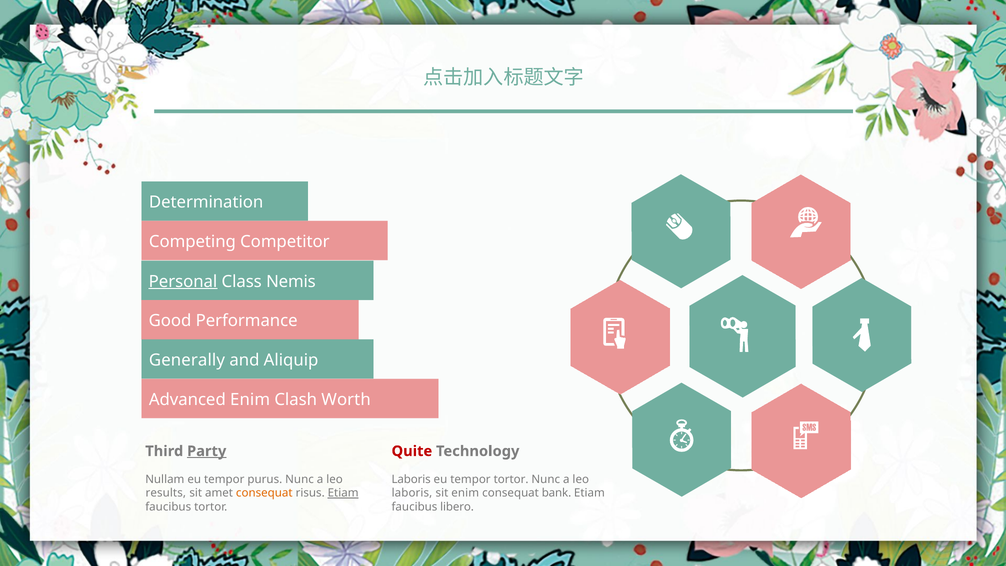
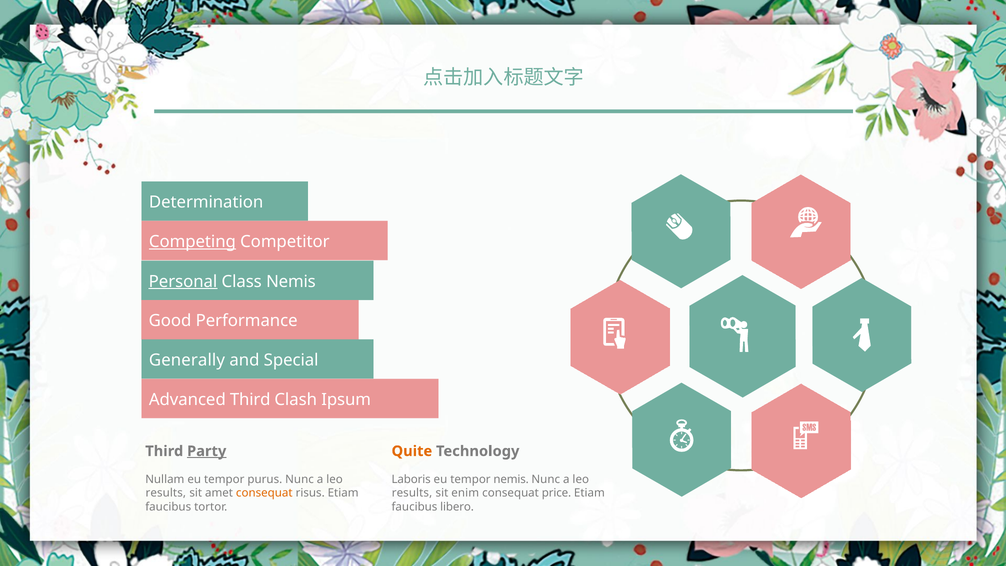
Competing underline: none -> present
Aliquip: Aliquip -> Special
Advanced Enim: Enim -> Third
Worth: Worth -> Ipsum
Quite colour: red -> orange
tempor tortor: tortor -> nemis
Etiam at (343, 493) underline: present -> none
laboris at (412, 493): laboris -> results
bank: bank -> price
